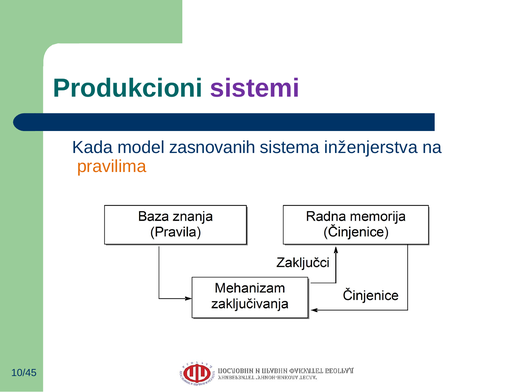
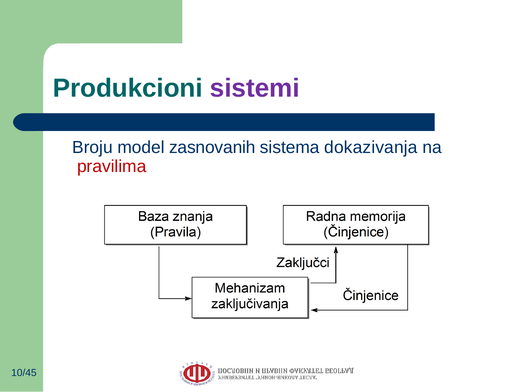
Kada: Kada -> Broju
inženjerstva: inženjerstva -> dokazivanja
pravilima colour: orange -> red
